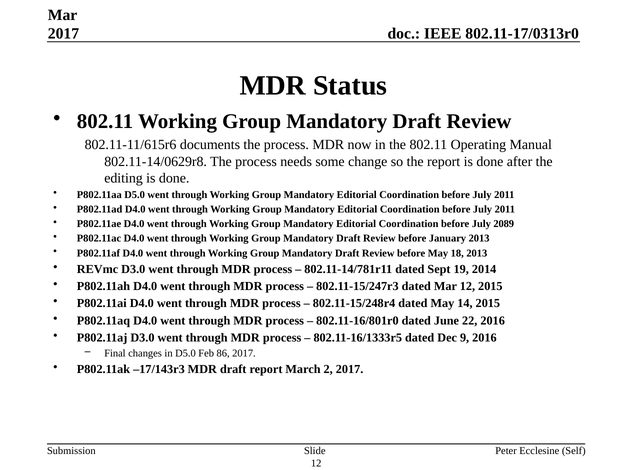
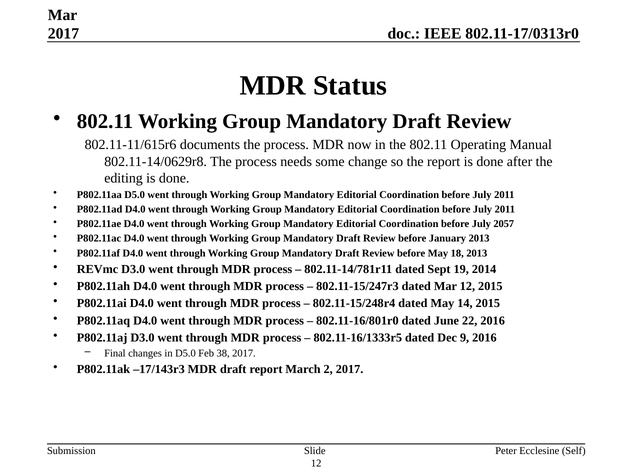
2089: 2089 -> 2057
86: 86 -> 38
